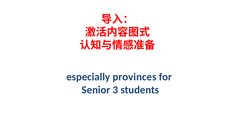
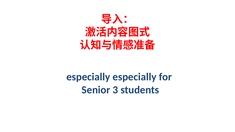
especially provinces: provinces -> especially
